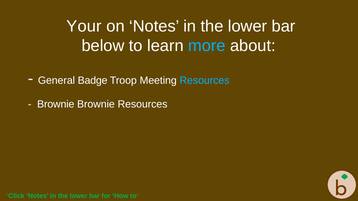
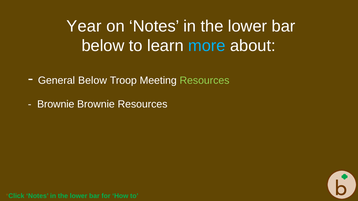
Your: Your -> Year
General Badge: Badge -> Below
Resources at (205, 80) colour: light blue -> light green
